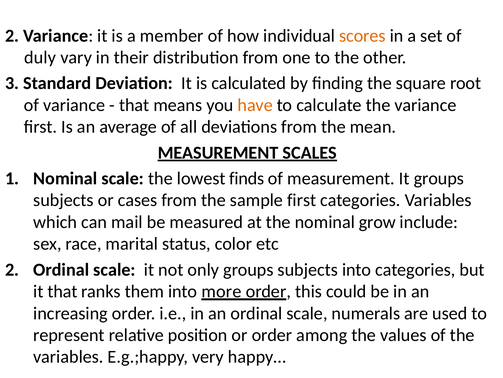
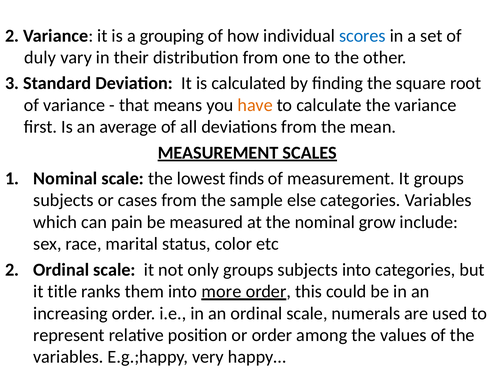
member: member -> grouping
scores colour: orange -> blue
sample first: first -> else
mail: mail -> pain
it that: that -> title
